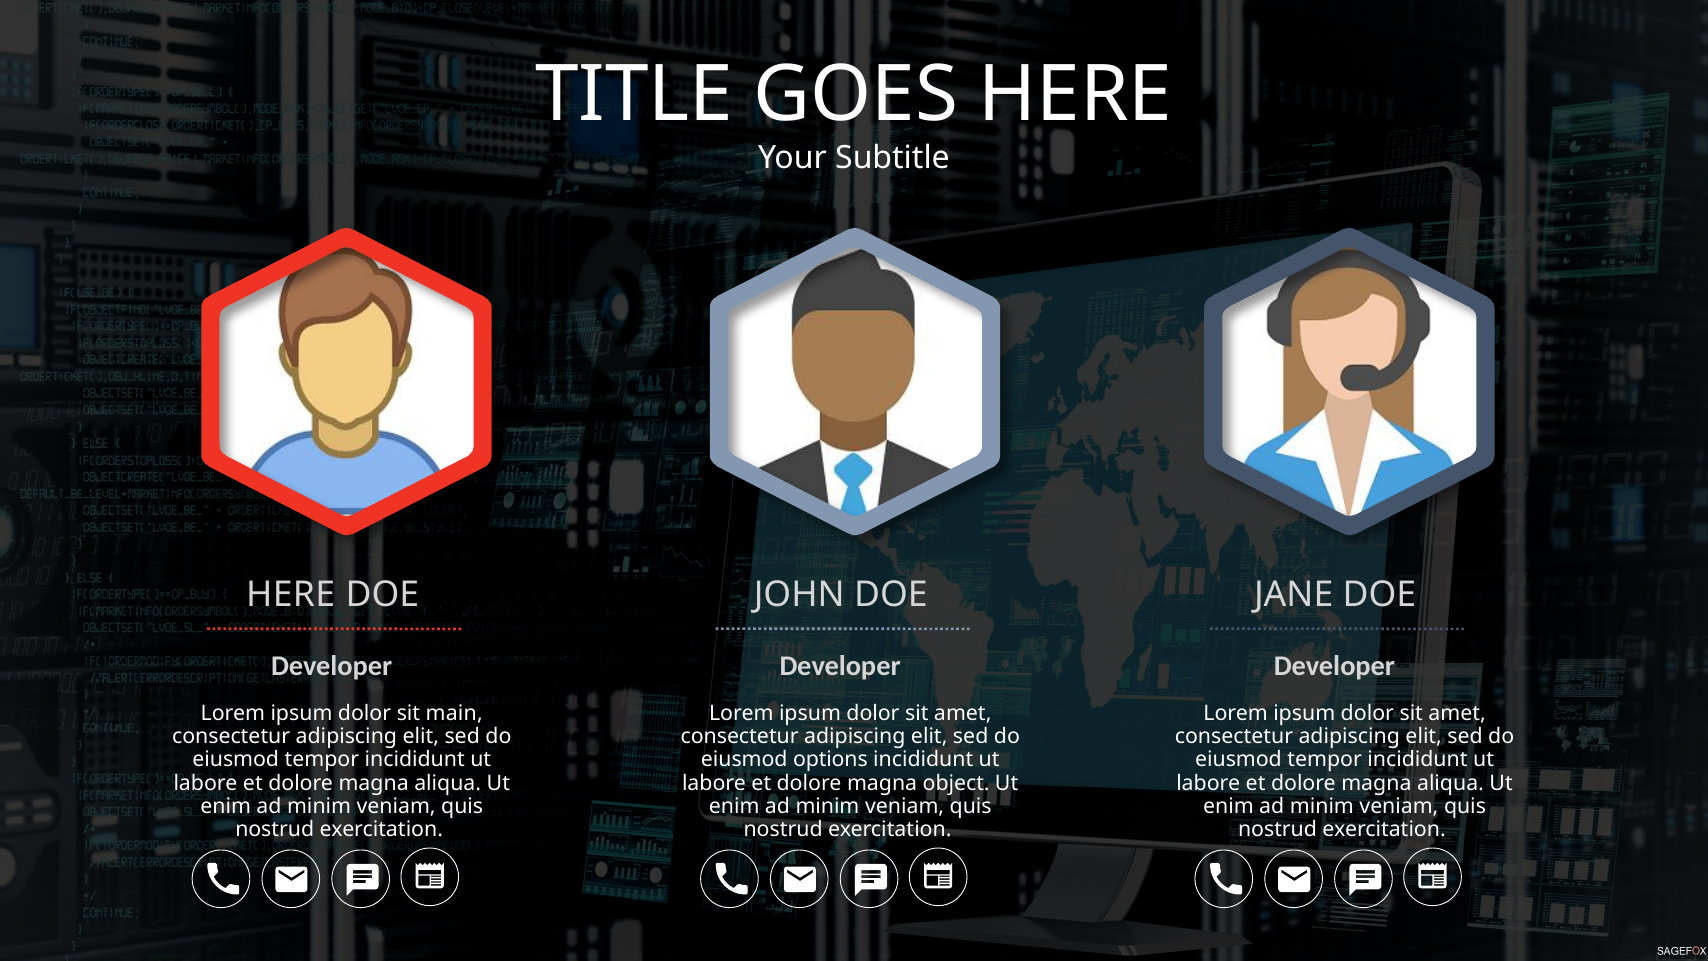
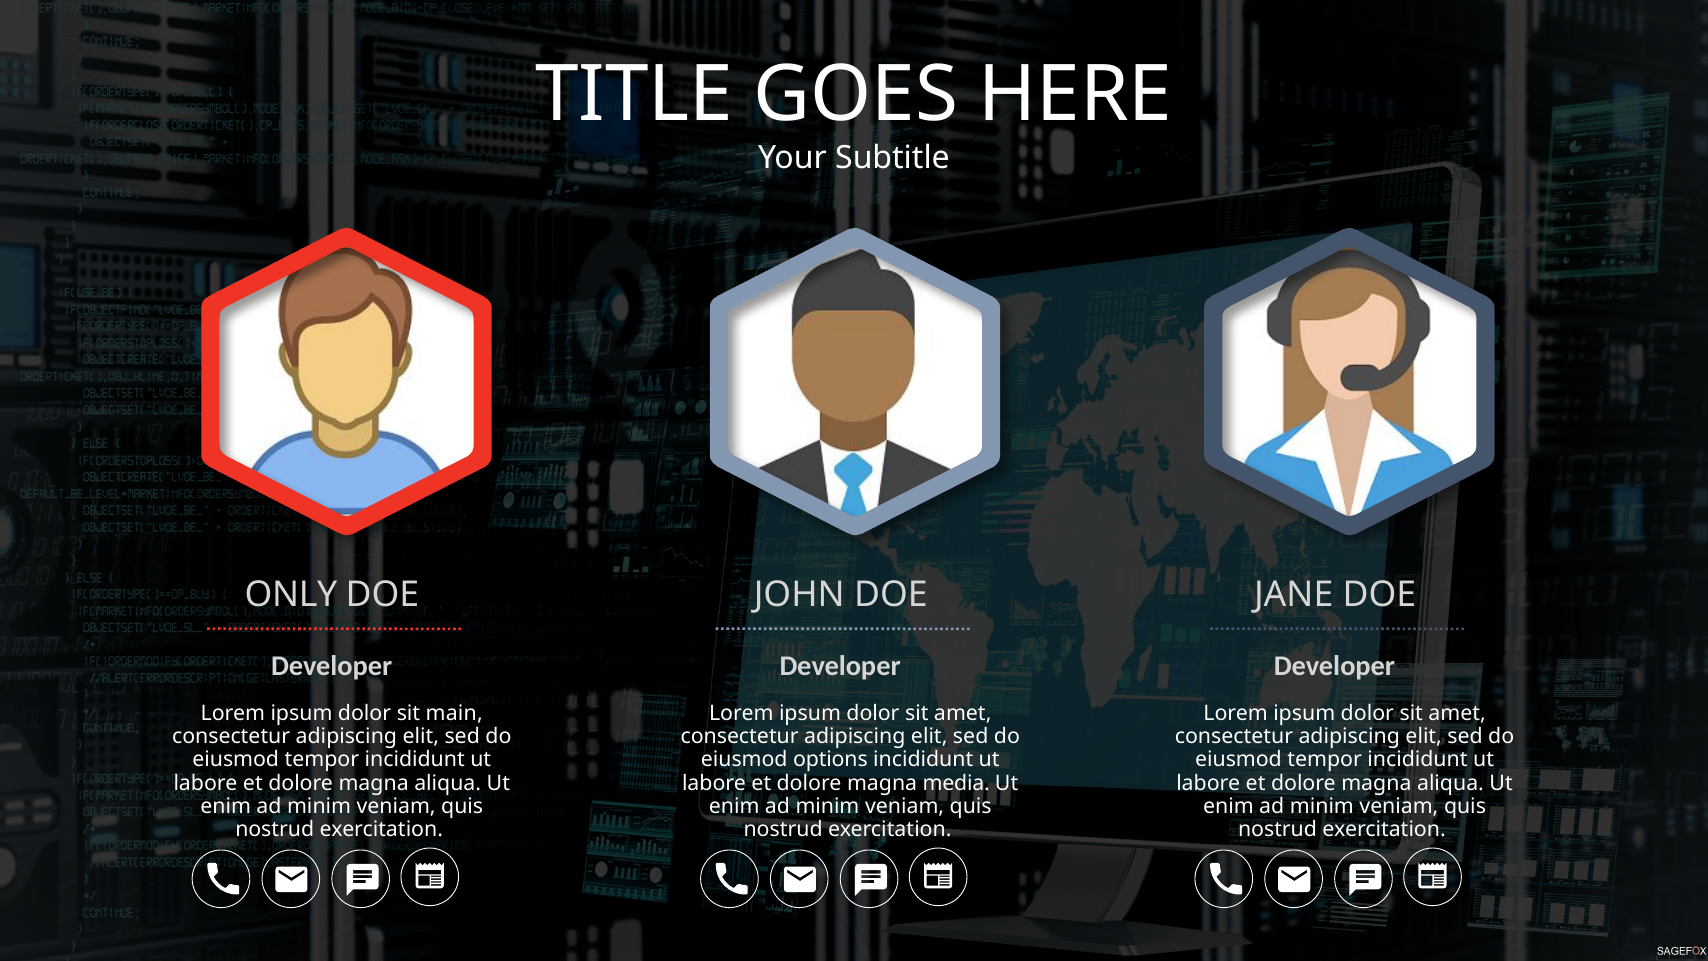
HERE at (291, 594): HERE -> ONLY
object: object -> media
